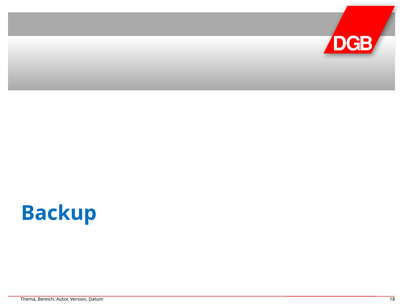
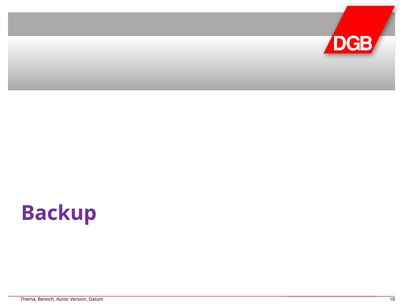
Backup colour: blue -> purple
